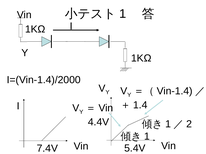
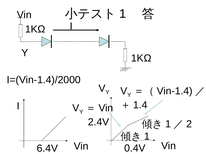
4.4V: 4.4V -> 2.4V
5.4V: 5.4V -> 0.4V
7.4V: 7.4V -> 6.4V
